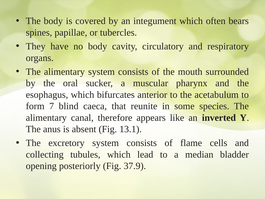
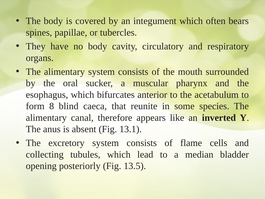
7: 7 -> 8
37.9: 37.9 -> 13.5
